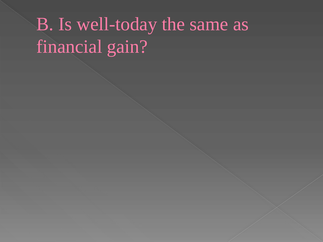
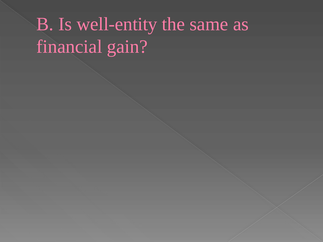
well-today: well-today -> well-entity
